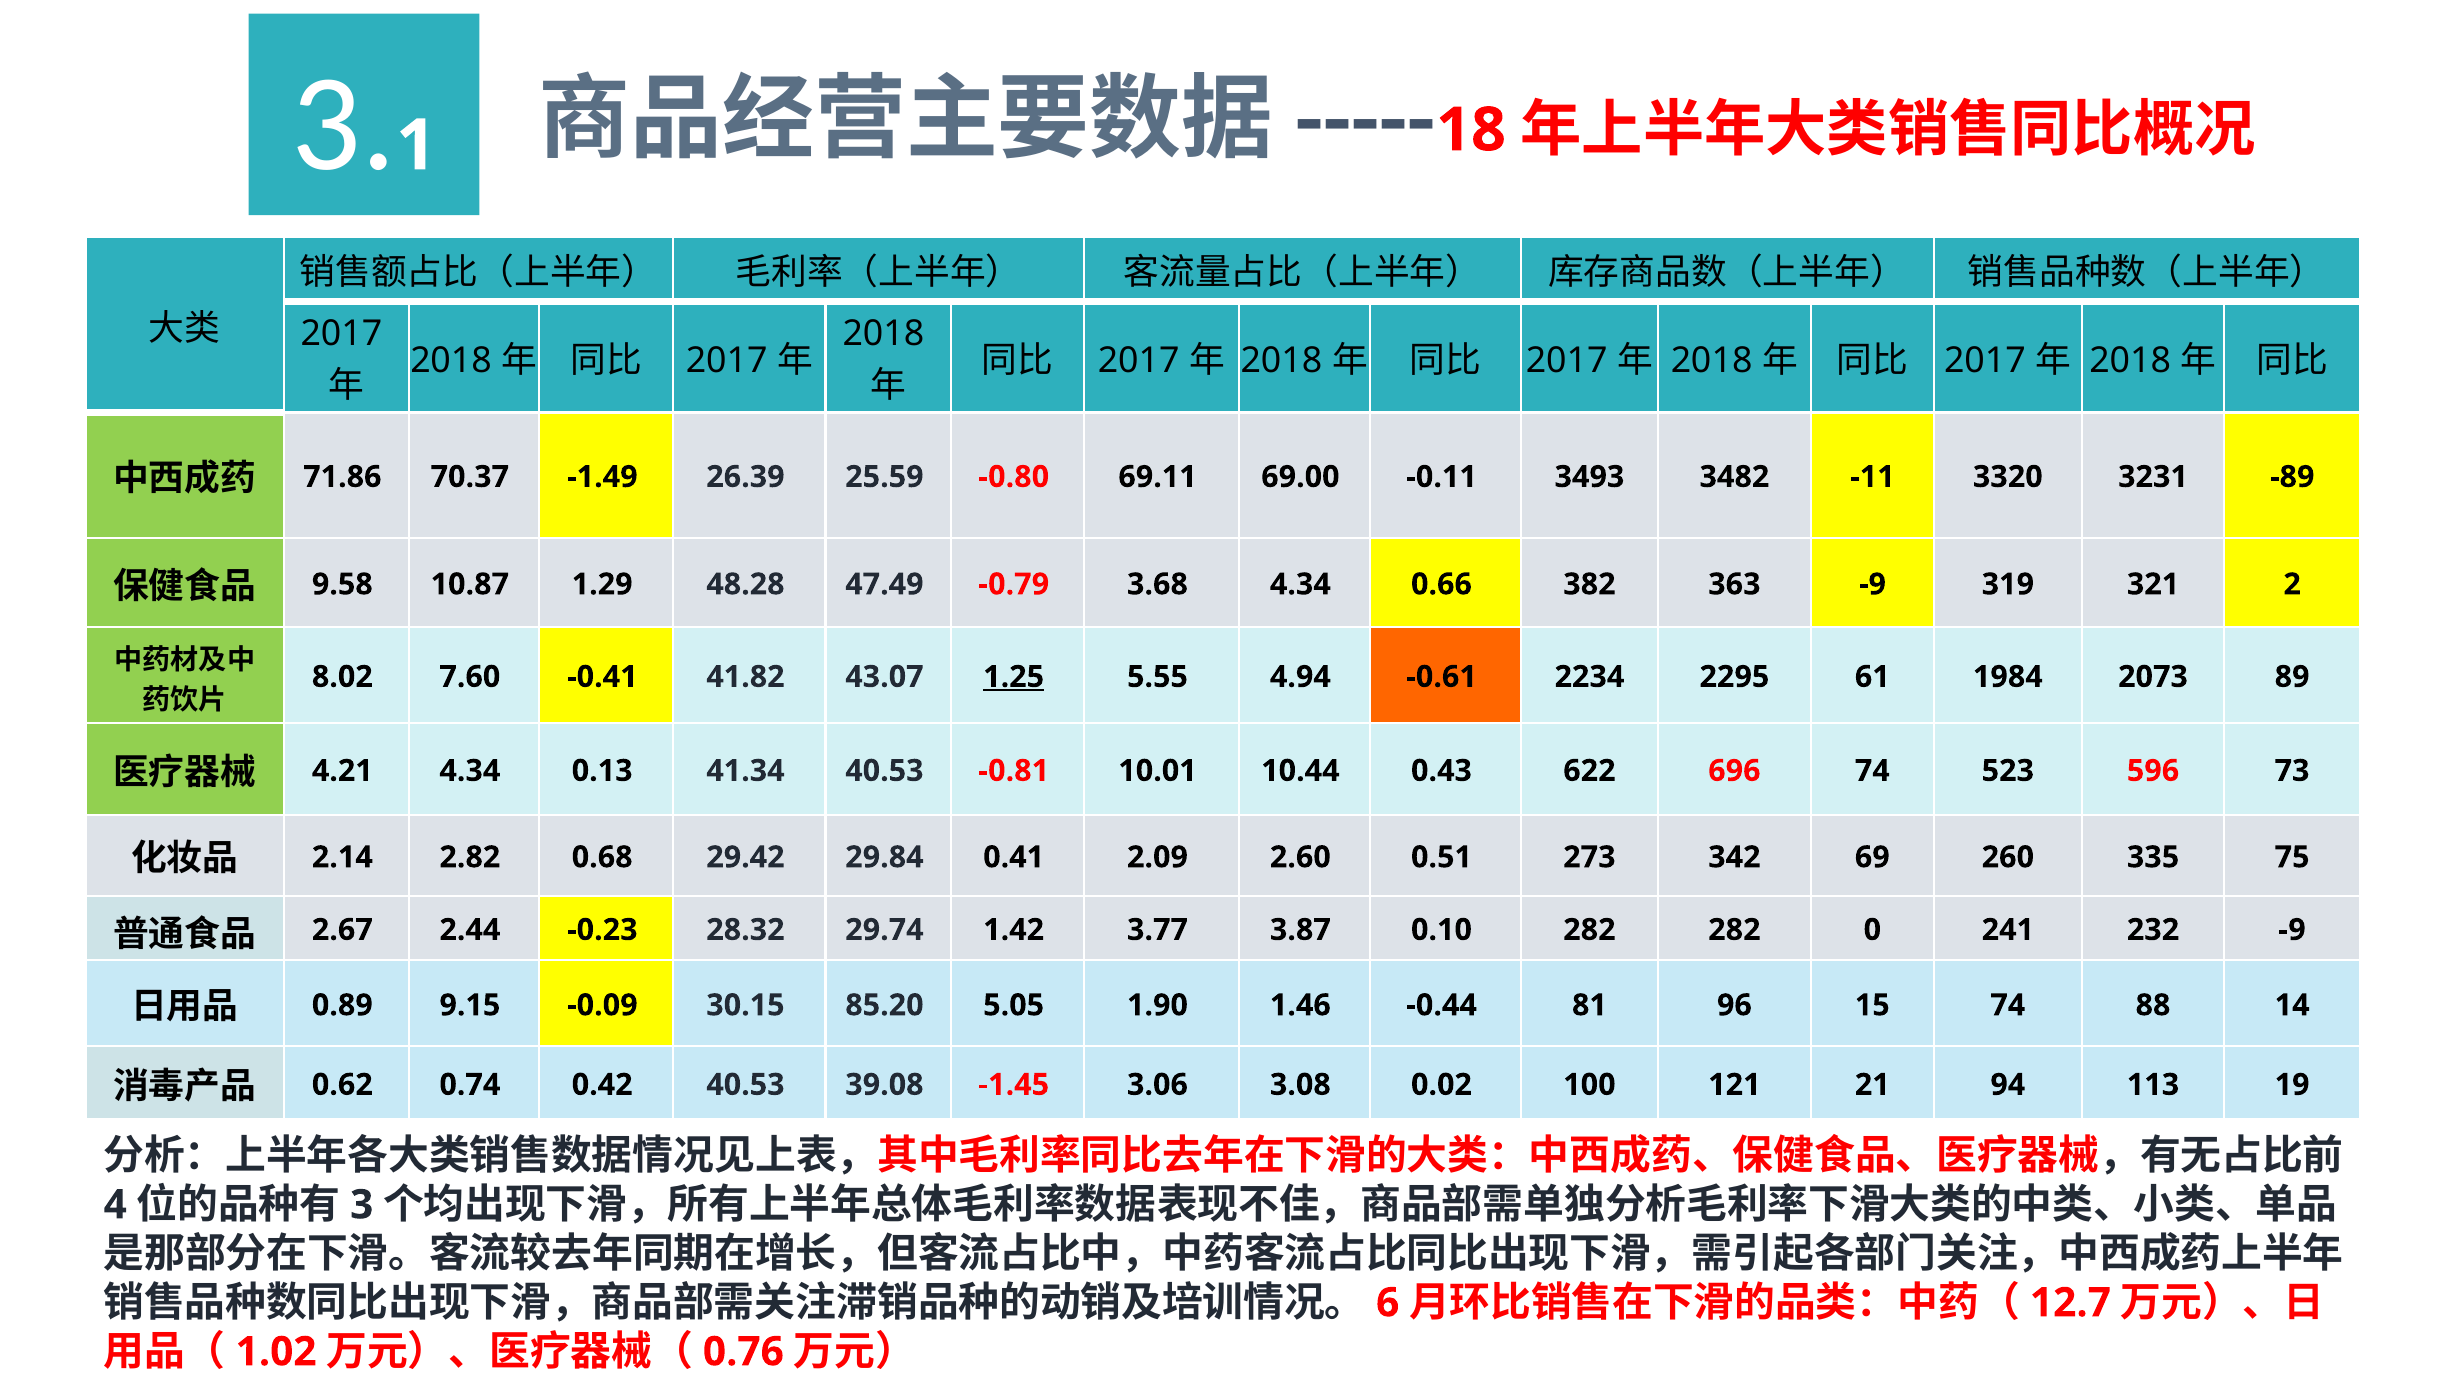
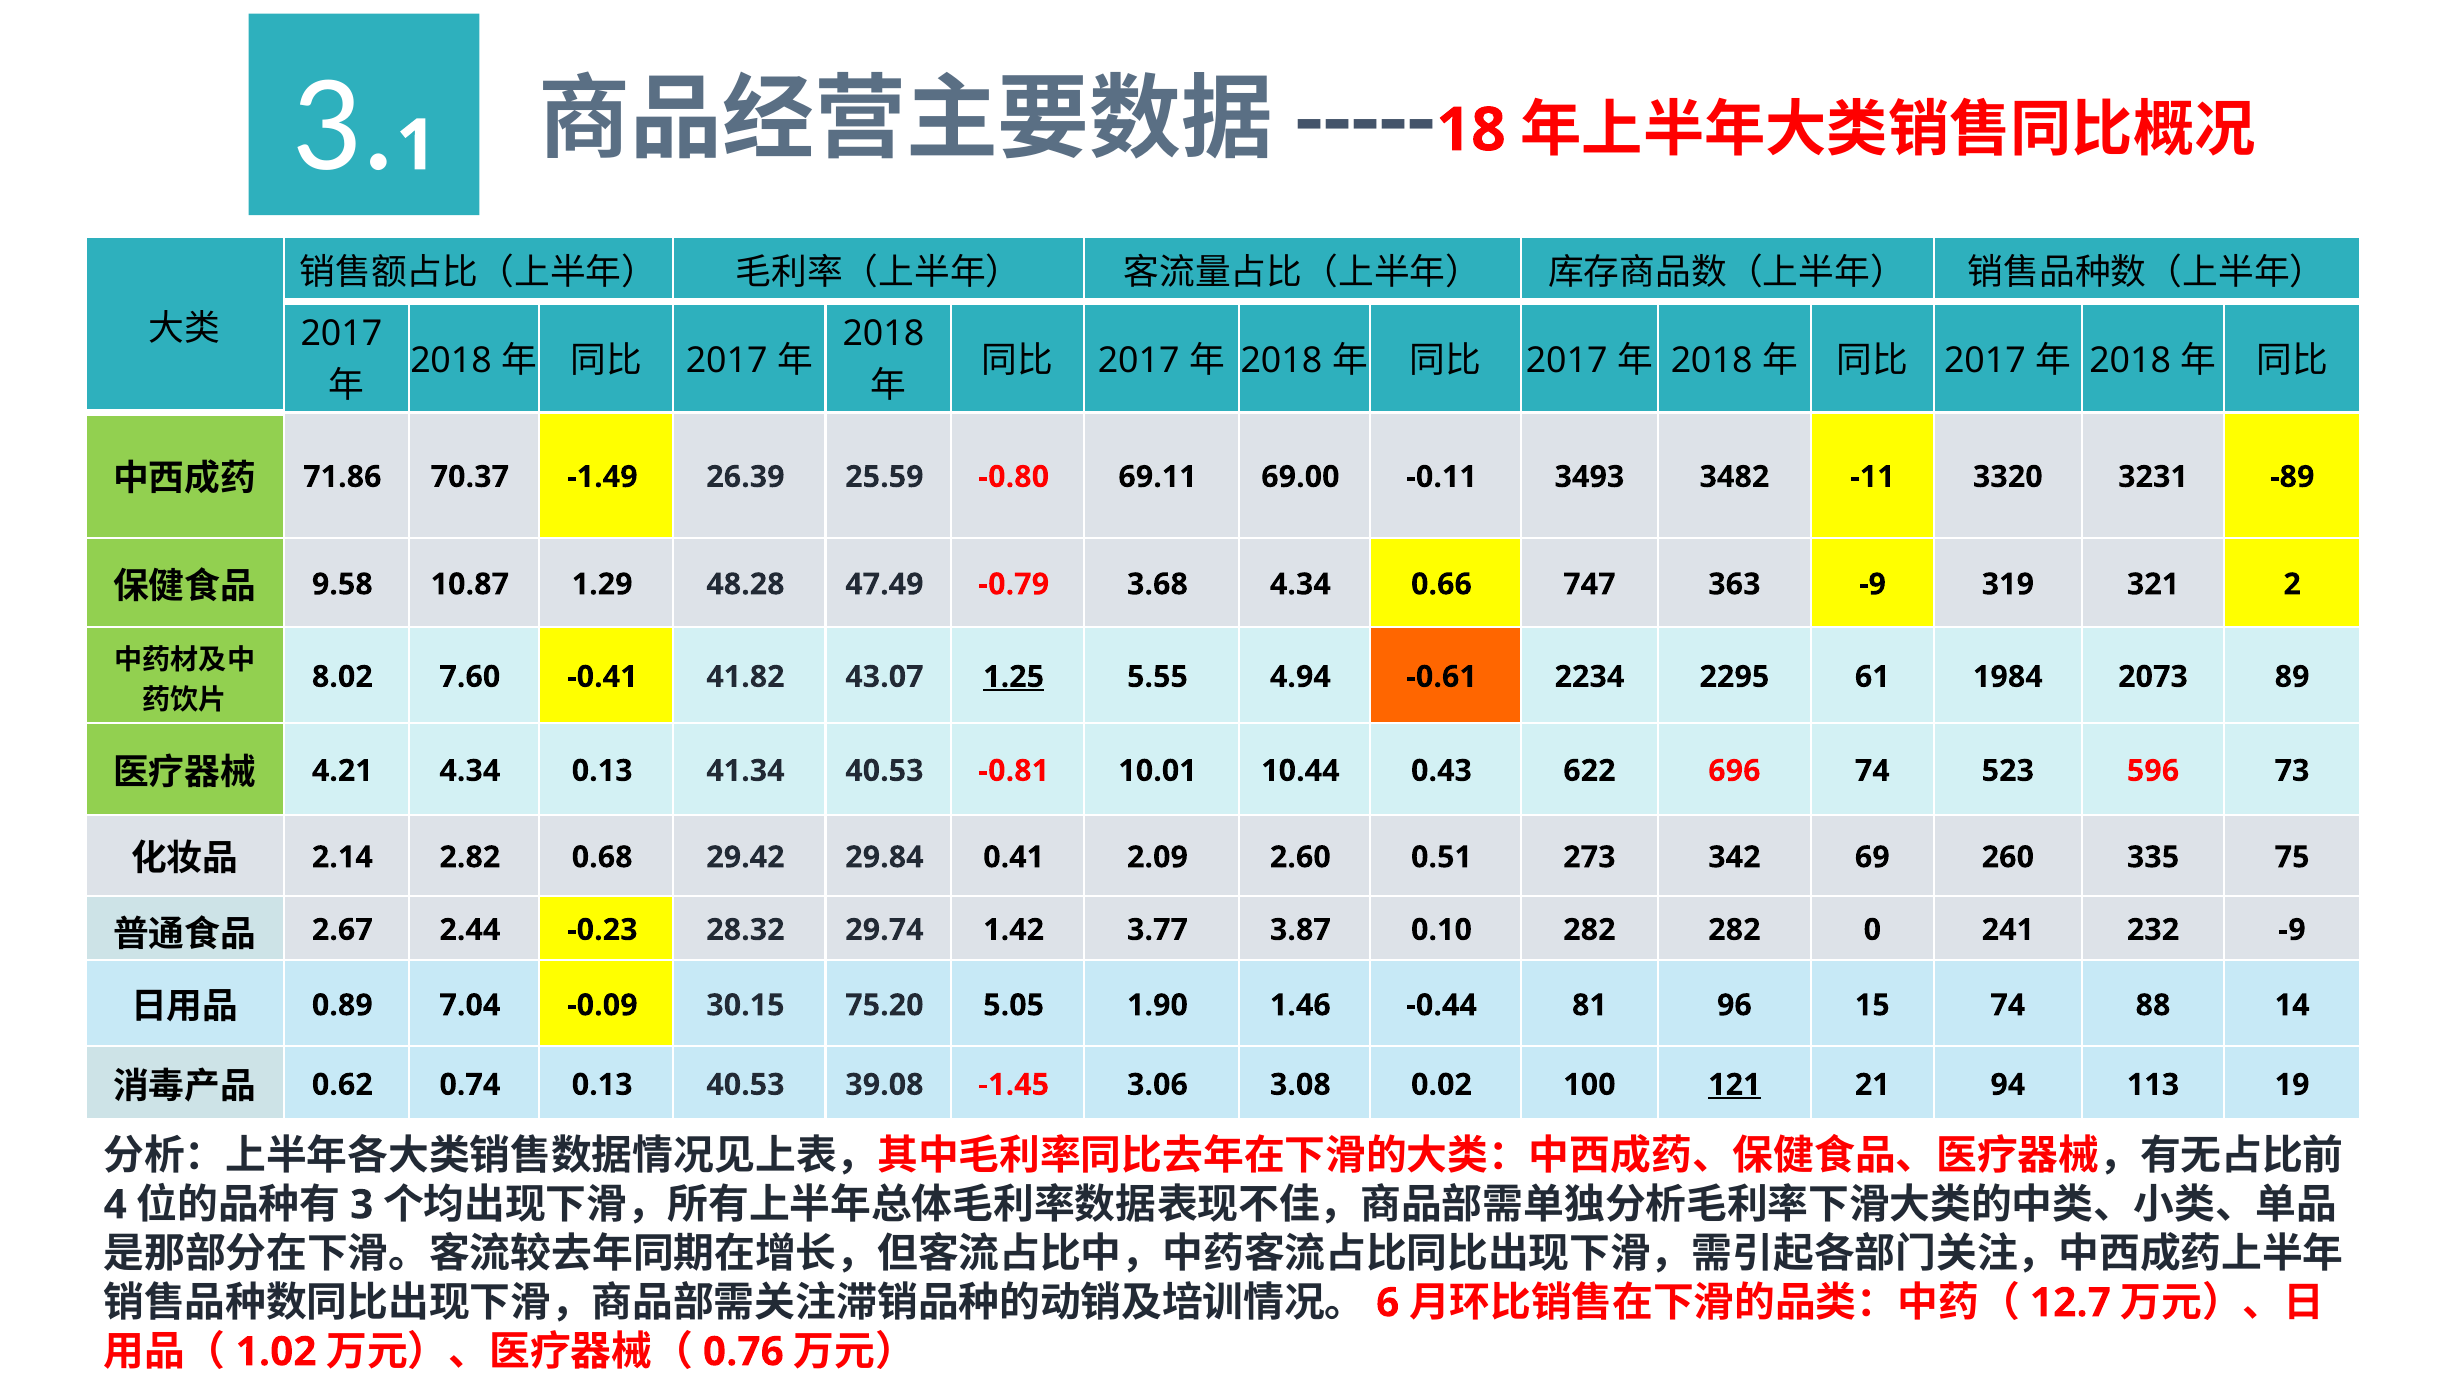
382: 382 -> 747
9.15: 9.15 -> 7.04
85.20: 85.20 -> 75.20
0.74 0.42: 0.42 -> 0.13
121 underline: none -> present
